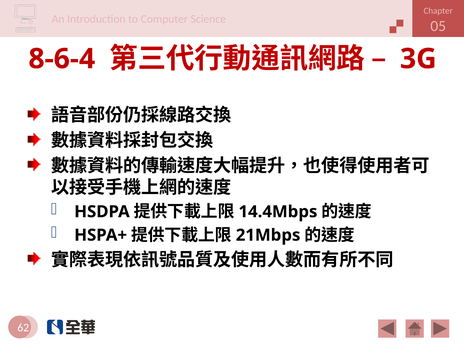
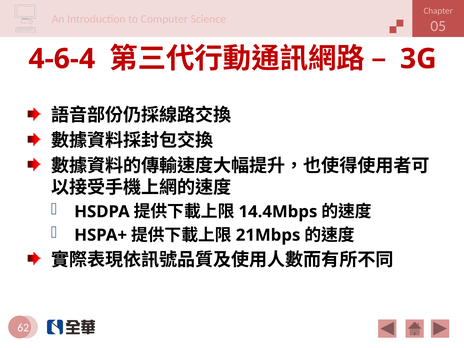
8-6-4: 8-6-4 -> 4-6-4
